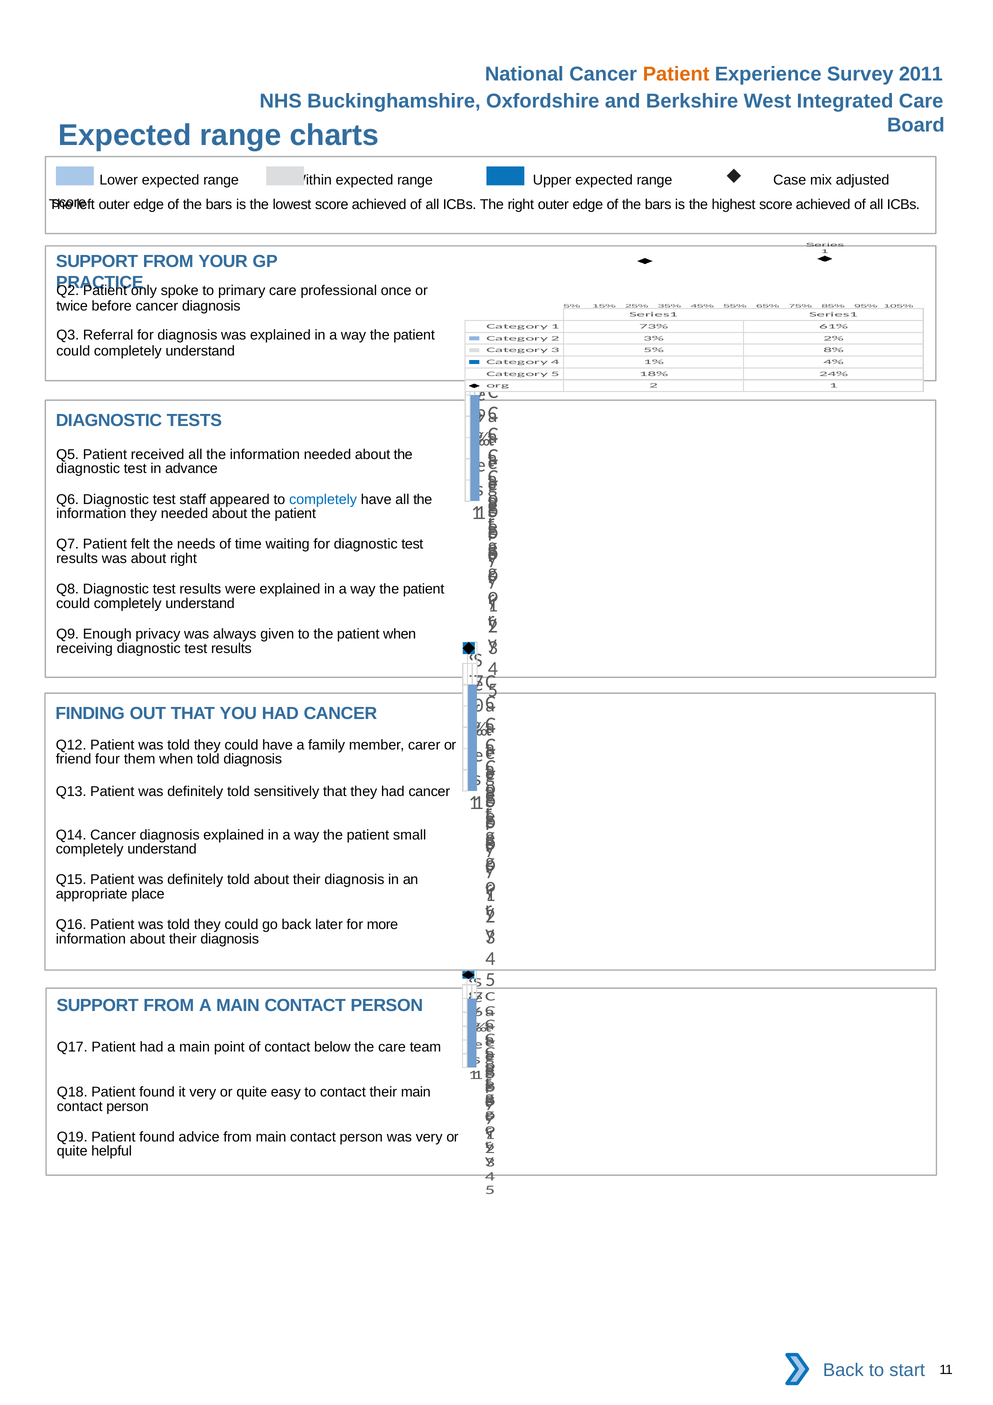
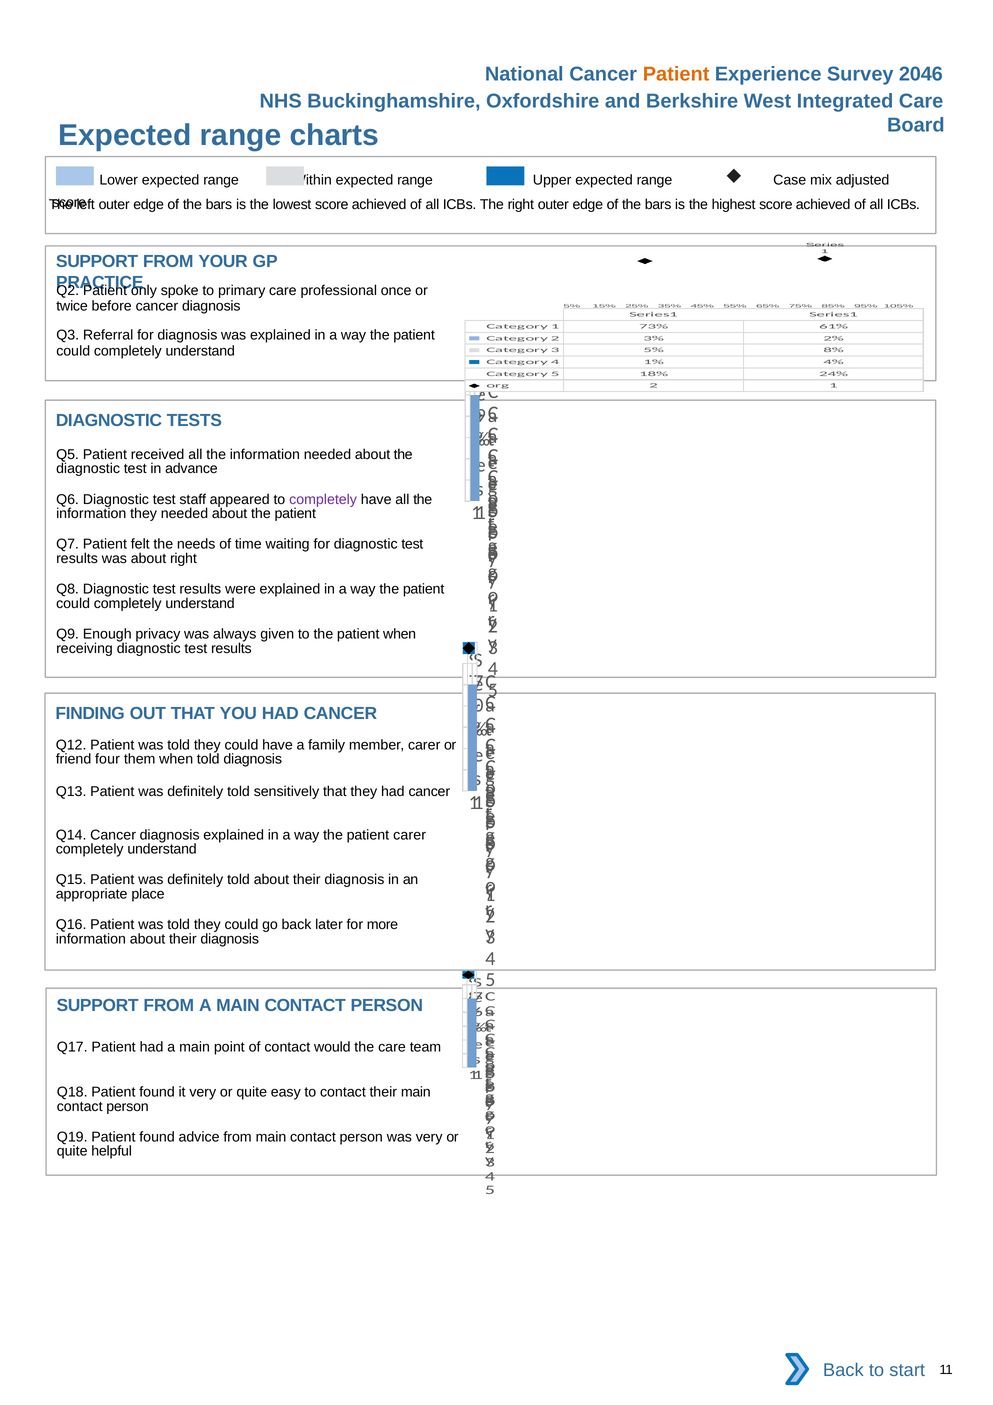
2011: 2011 -> 2046
completely at (323, 499) colour: blue -> purple
patient small: small -> carer
below: below -> would
